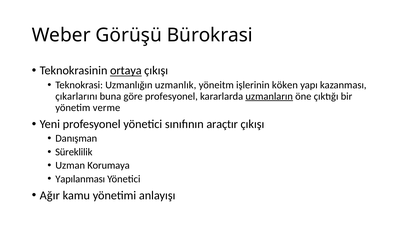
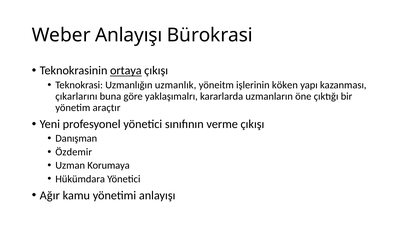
Weber Görüşü: Görüşü -> Anlayışı
göre profesyonel: profesyonel -> yaklaşımalrı
uzmanların underline: present -> none
verme: verme -> araçtır
araçtır: araçtır -> verme
Süreklilik: Süreklilik -> Özdemir
Yapılanması: Yapılanması -> Hükümdara
